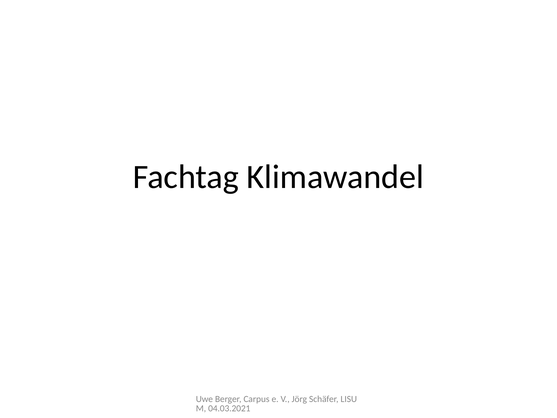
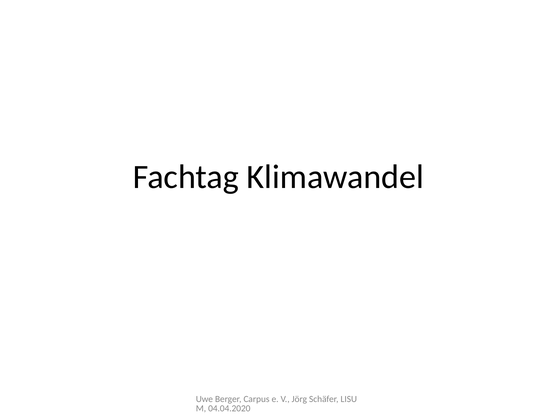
04.03.2021: 04.03.2021 -> 04.04.2020
